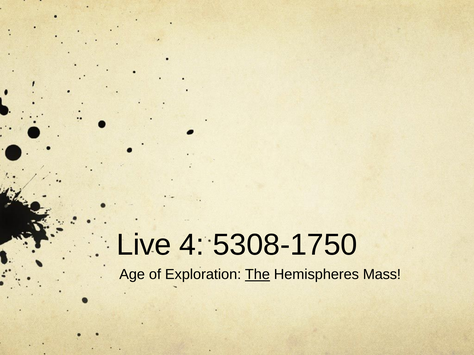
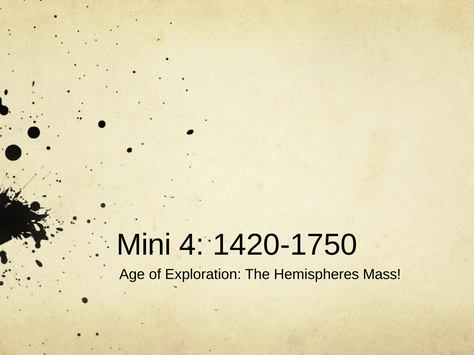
Live: Live -> Mini
5308-1750: 5308-1750 -> 1420-1750
The underline: present -> none
